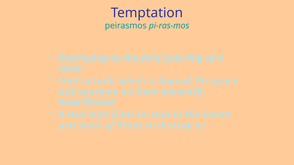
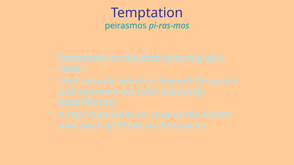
Destroying: Destroying -> Statement
been: been -> ruler
